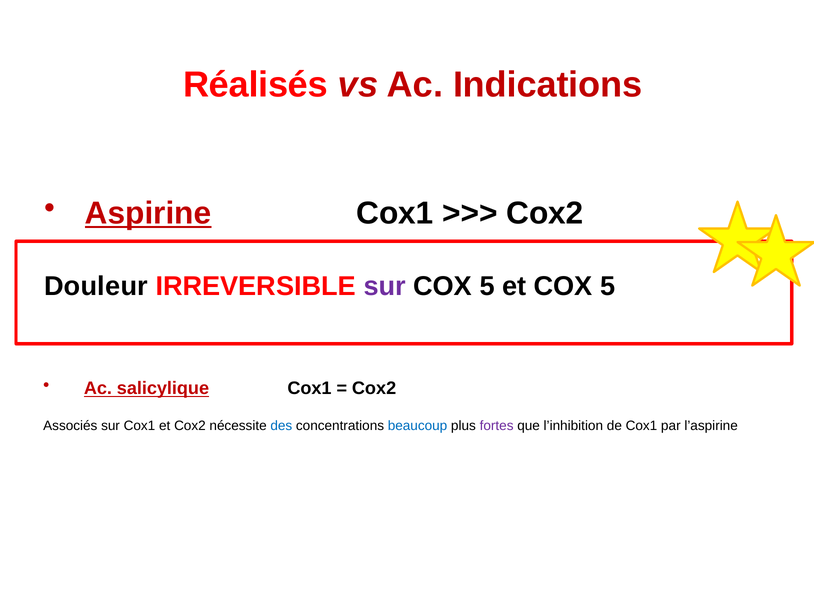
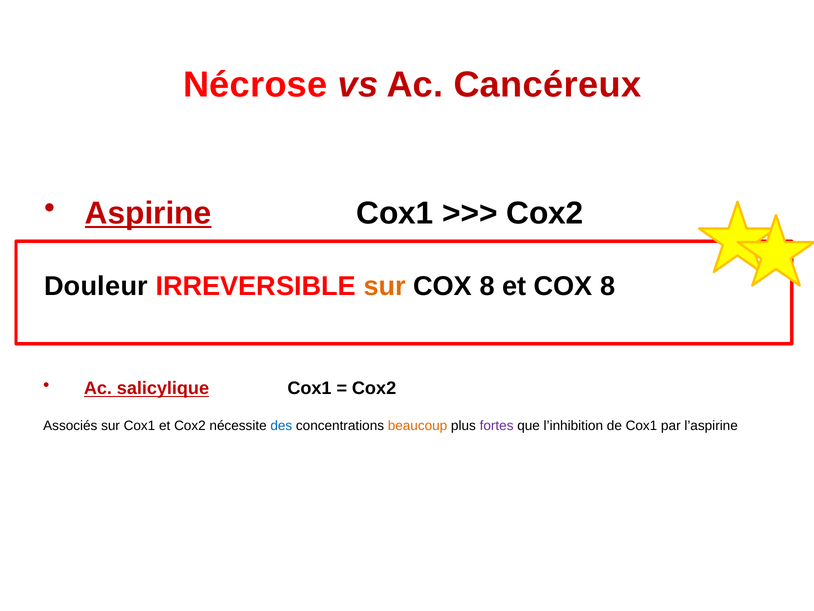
Réalisés: Réalisés -> Nécrose
Indications: Indications -> Cancéreux
sur at (385, 286) colour: purple -> orange
5 at (487, 286): 5 -> 8
et COX 5: 5 -> 8
beaucoup colour: blue -> orange
